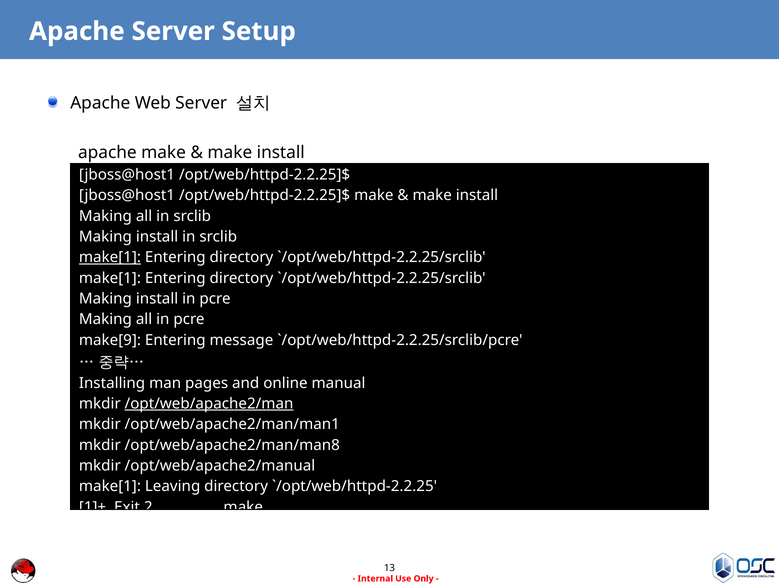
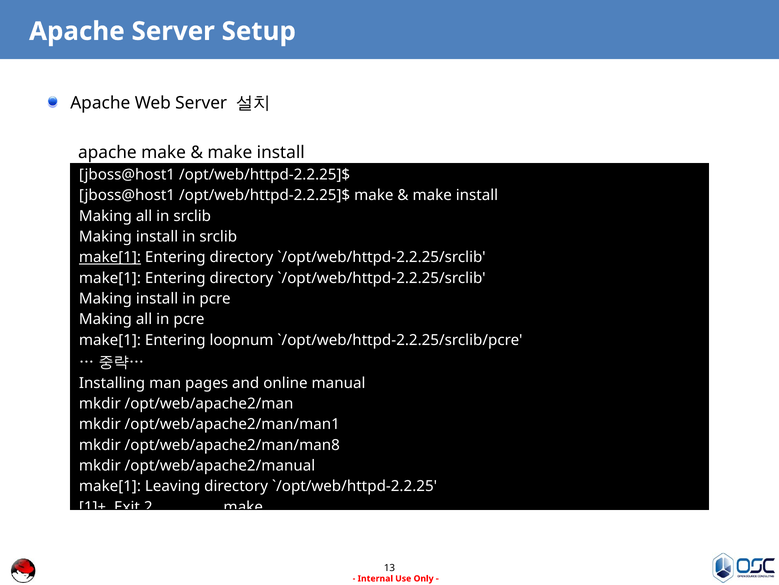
make[9 at (110, 340): make[9 -> make[1
message: message -> loopnum
/opt/web/apache2/man underline: present -> none
